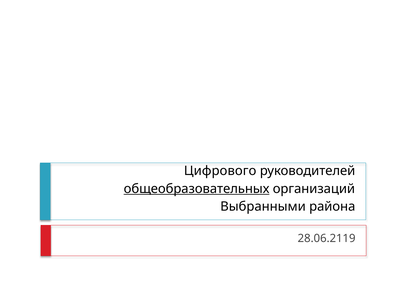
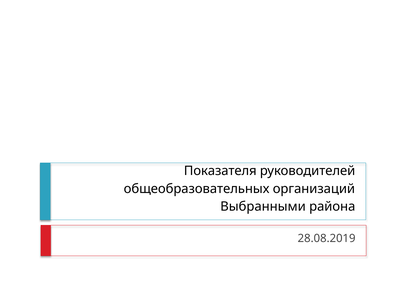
Цифрового: Цифрового -> Показателя
общеобразовательных underline: present -> none
28.06.2119: 28.06.2119 -> 28.08.2019
